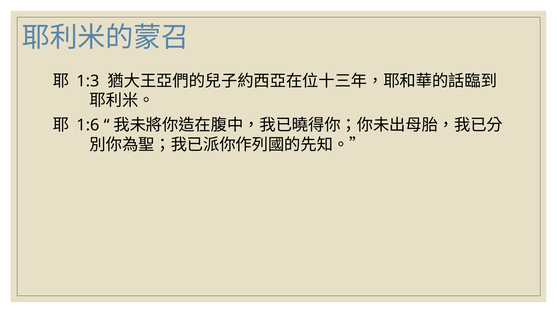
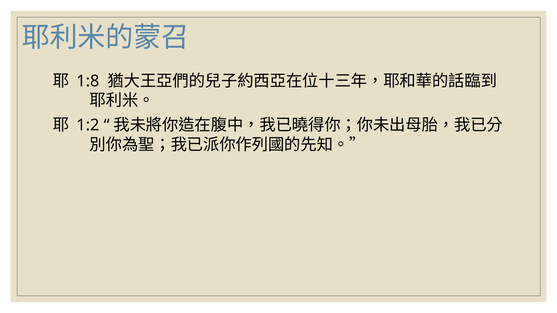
1:3: 1:3 -> 1:8
1:6: 1:6 -> 1:2
